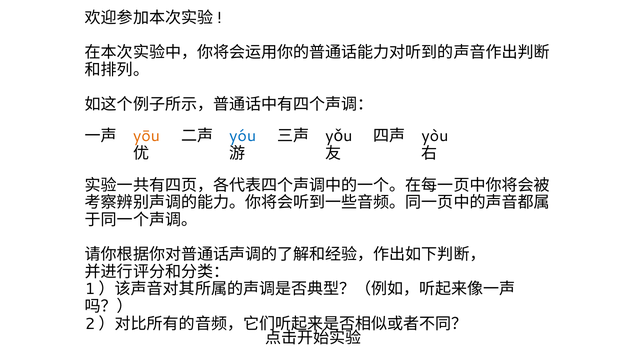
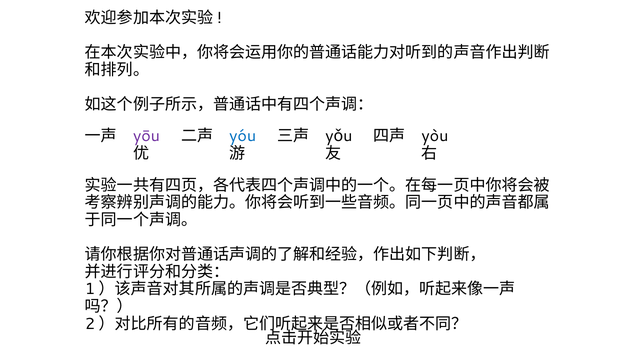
yōu colour: orange -> purple
